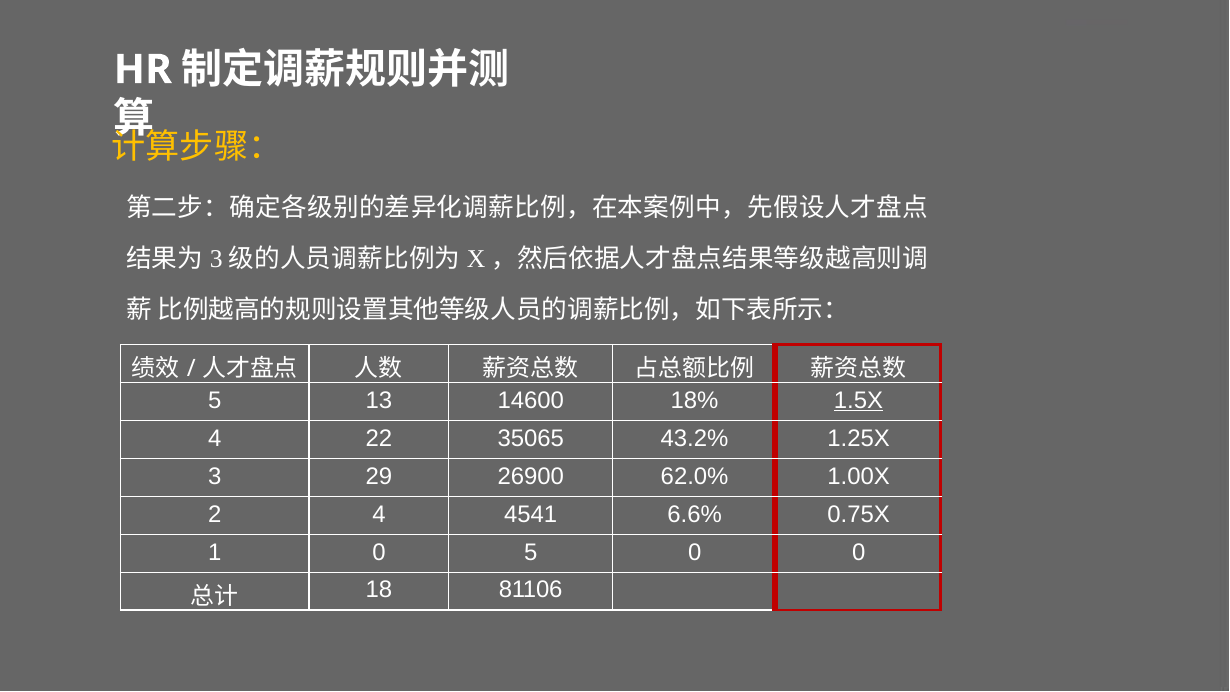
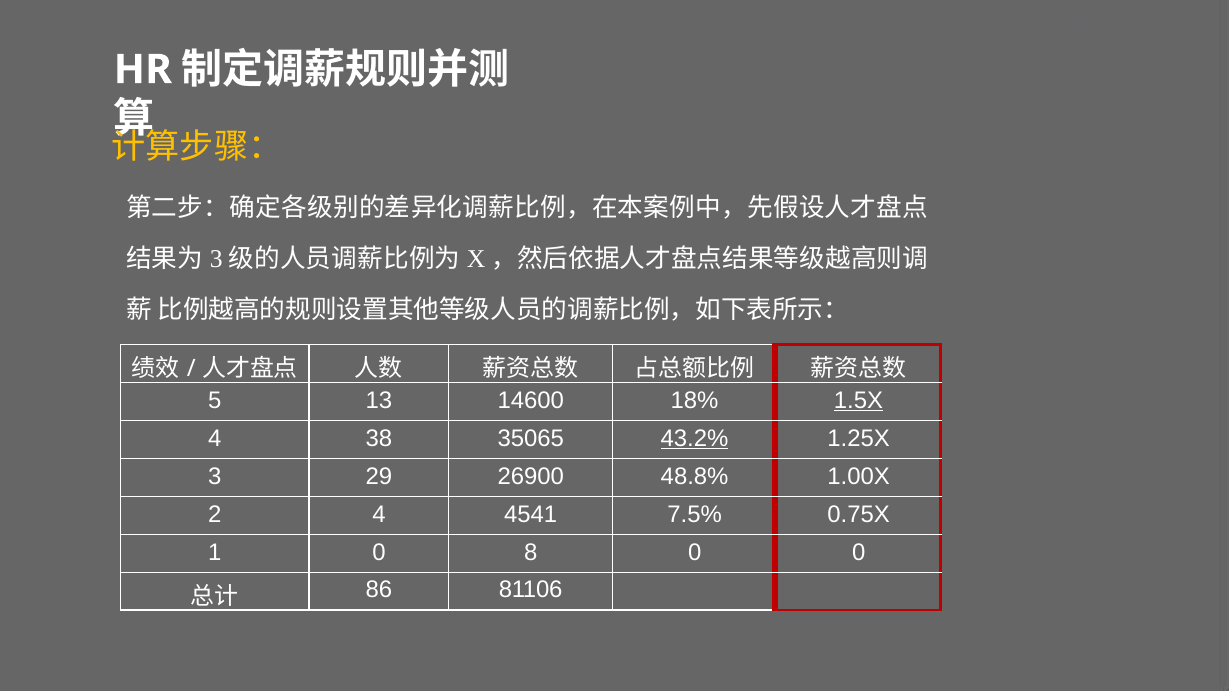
22: 22 -> 38
43.2% underline: none -> present
62.0%: 62.0% -> 48.8%
6.6%: 6.6% -> 7.5%
0 5: 5 -> 8
18: 18 -> 86
